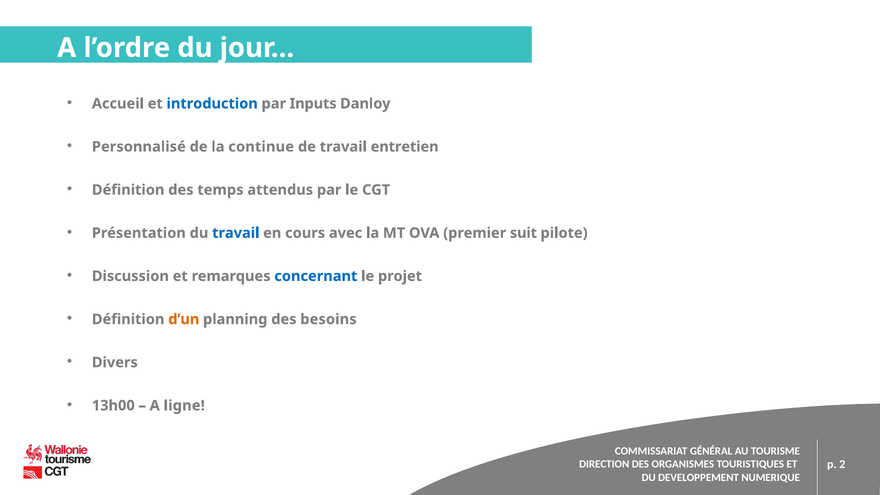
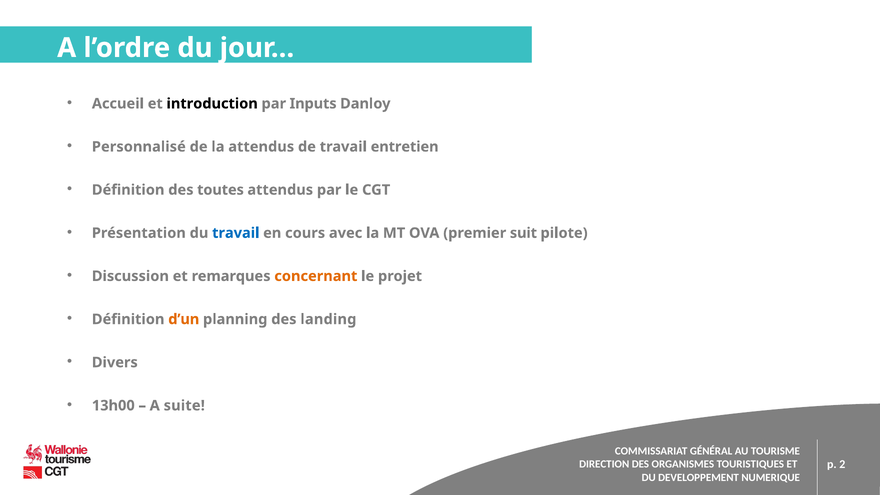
introduction colour: blue -> black
la continue: continue -> attendus
temps: temps -> toutes
concernant colour: blue -> orange
besoins: besoins -> landing
ligne: ligne -> suite
